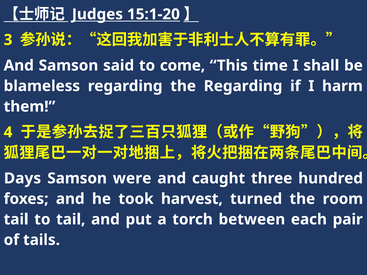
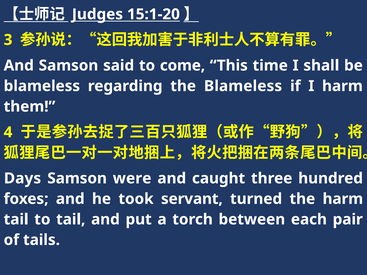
the Regarding: Regarding -> Blameless
harvest: harvest -> servant
the room: room -> harm
